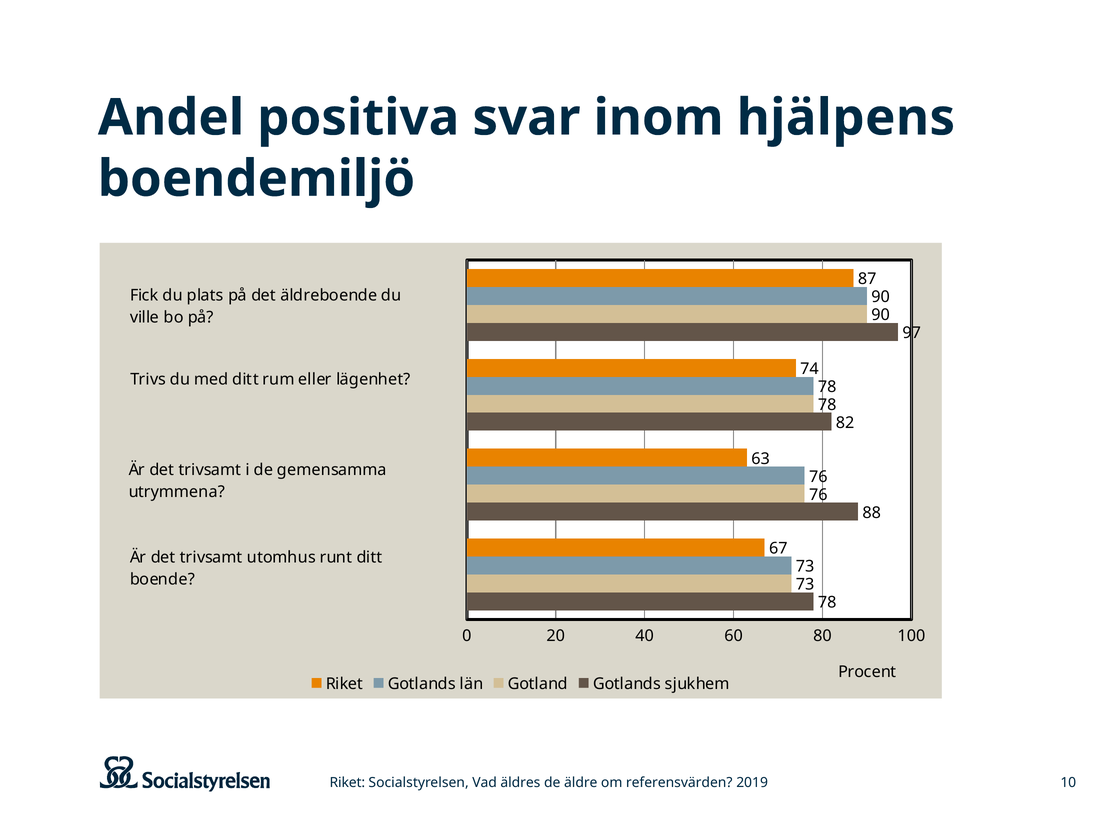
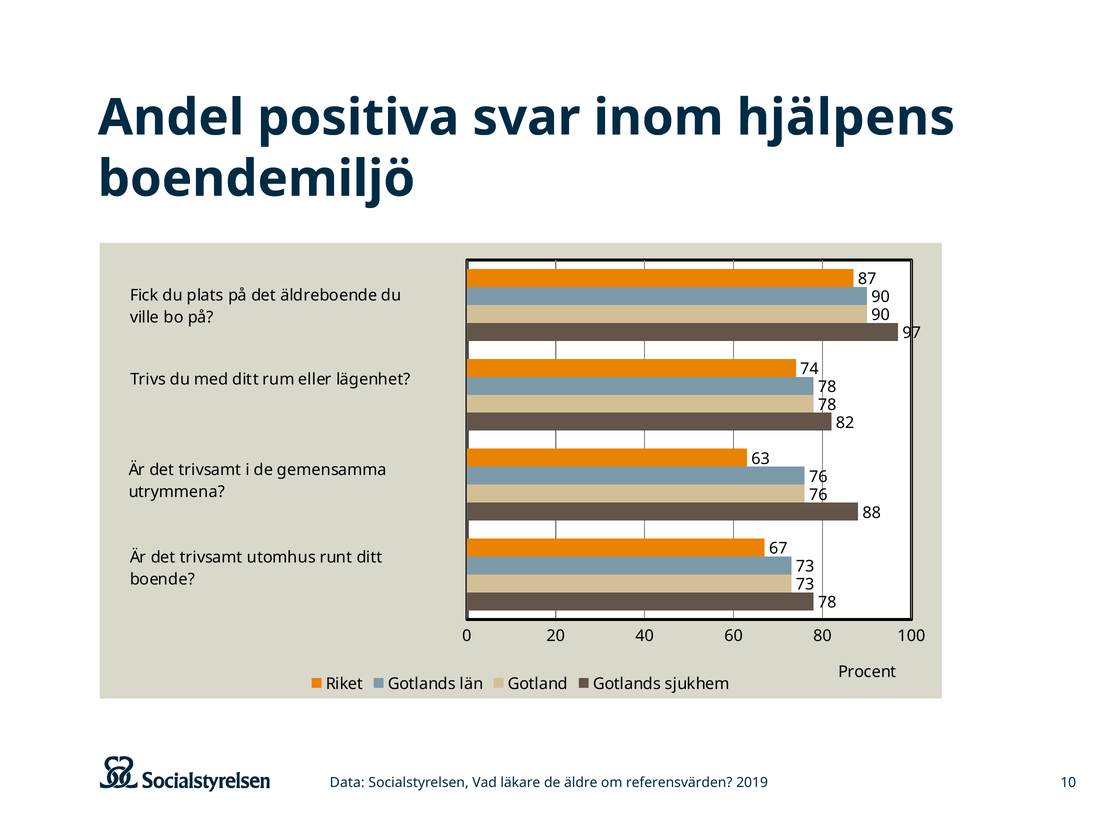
Riket at (347, 782): Riket -> Data
äldres: äldres -> läkare
